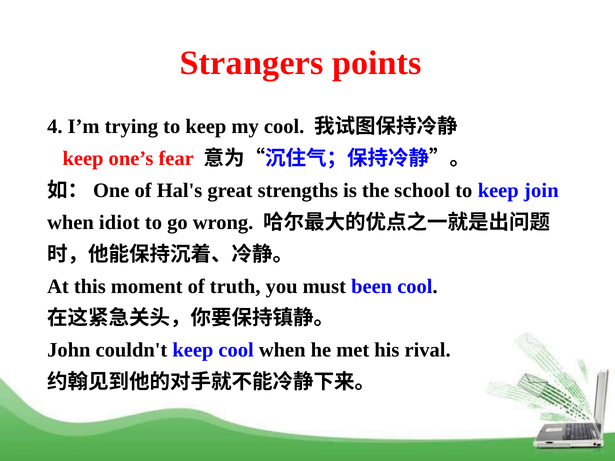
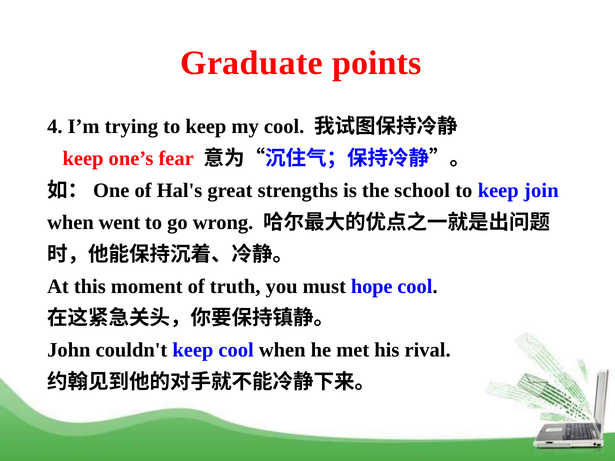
Strangers: Strangers -> Graduate
idiot: idiot -> went
been: been -> hope
